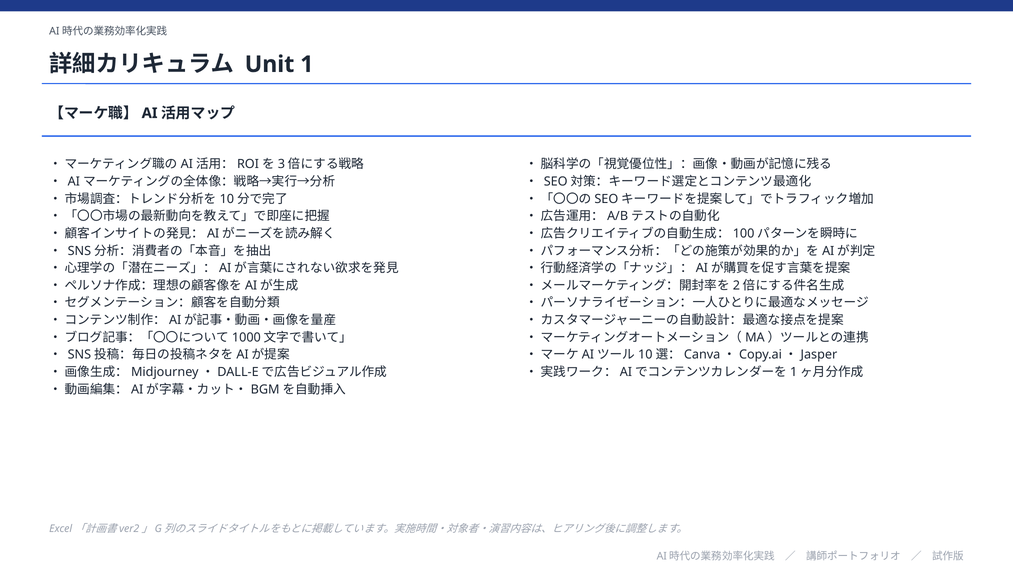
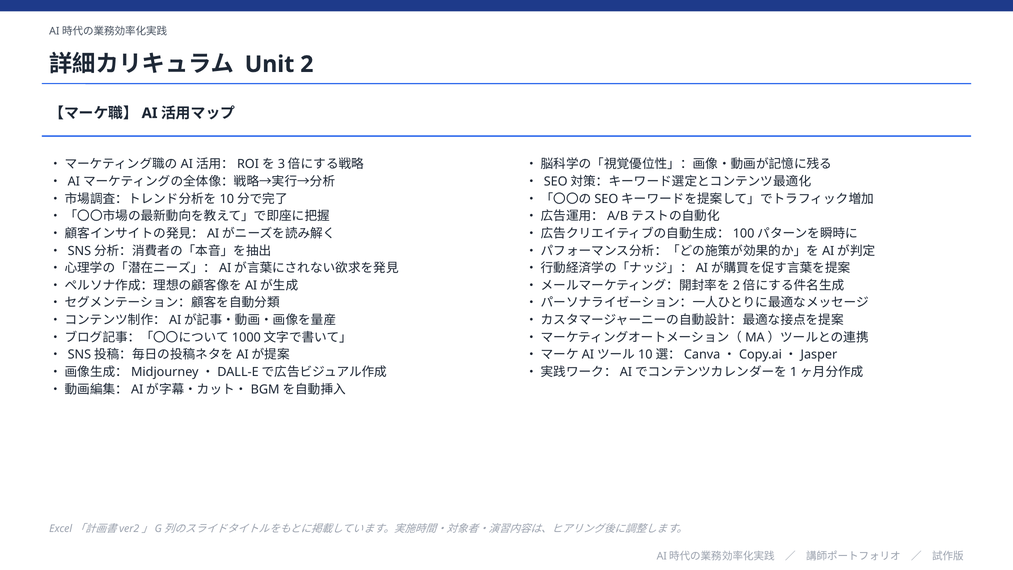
1: 1 -> 2
